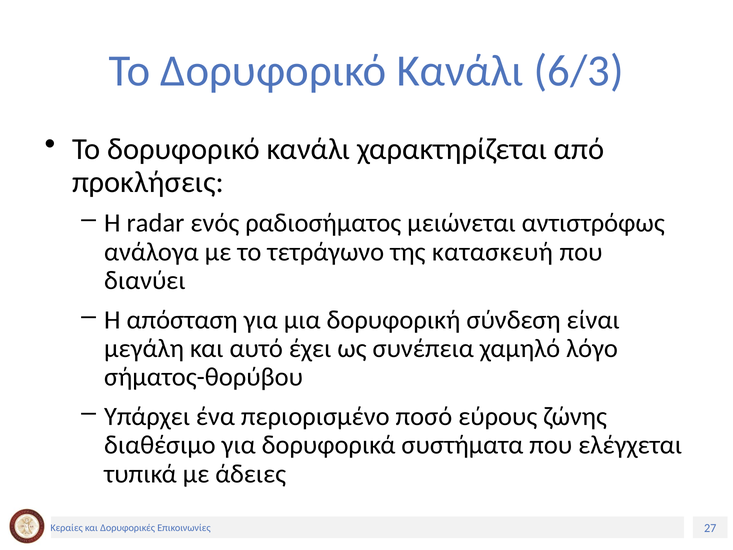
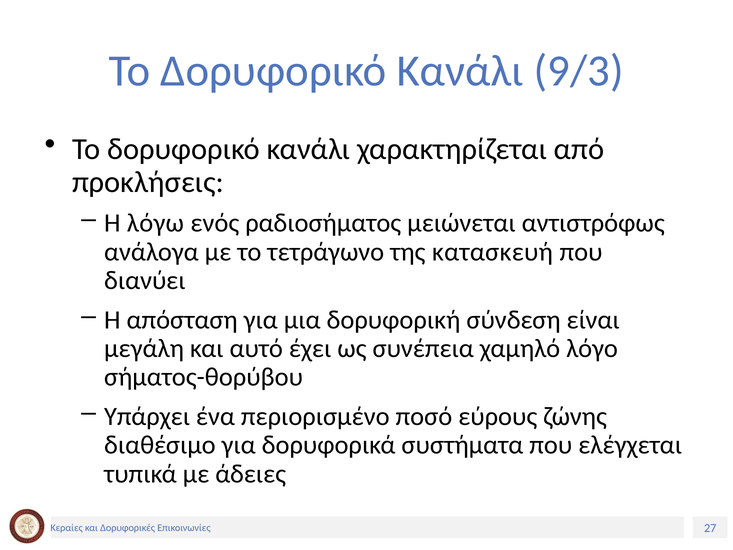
6/3: 6/3 -> 9/3
radar: radar -> λόγω
